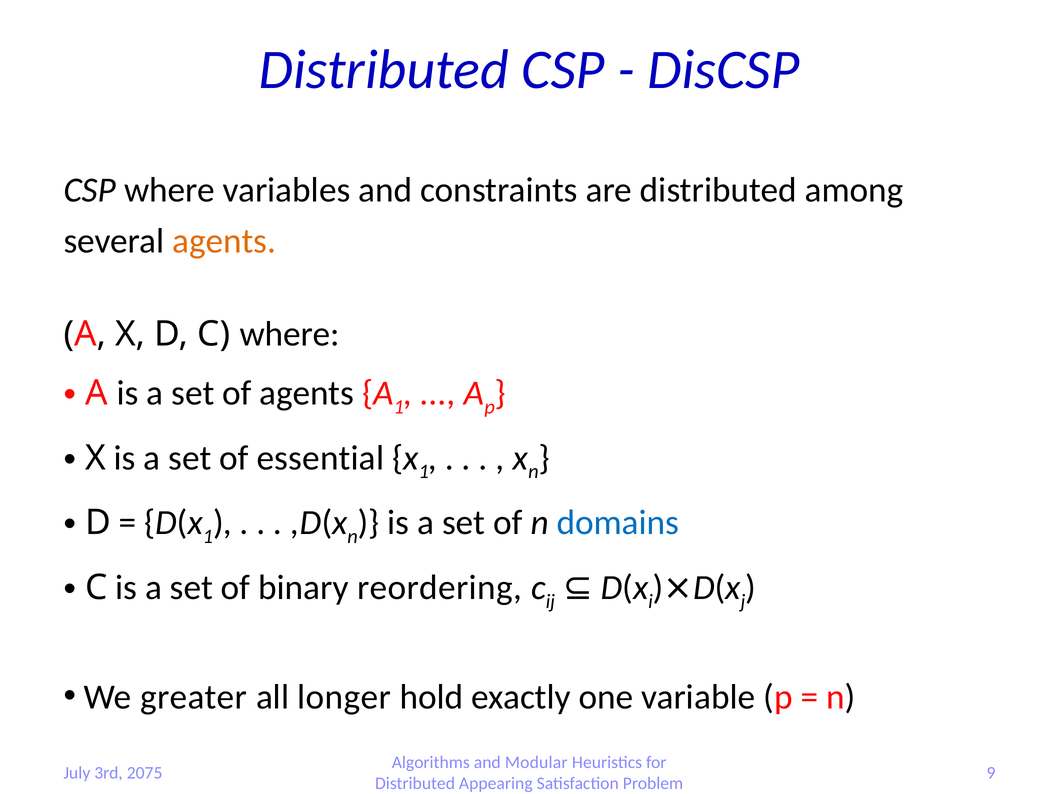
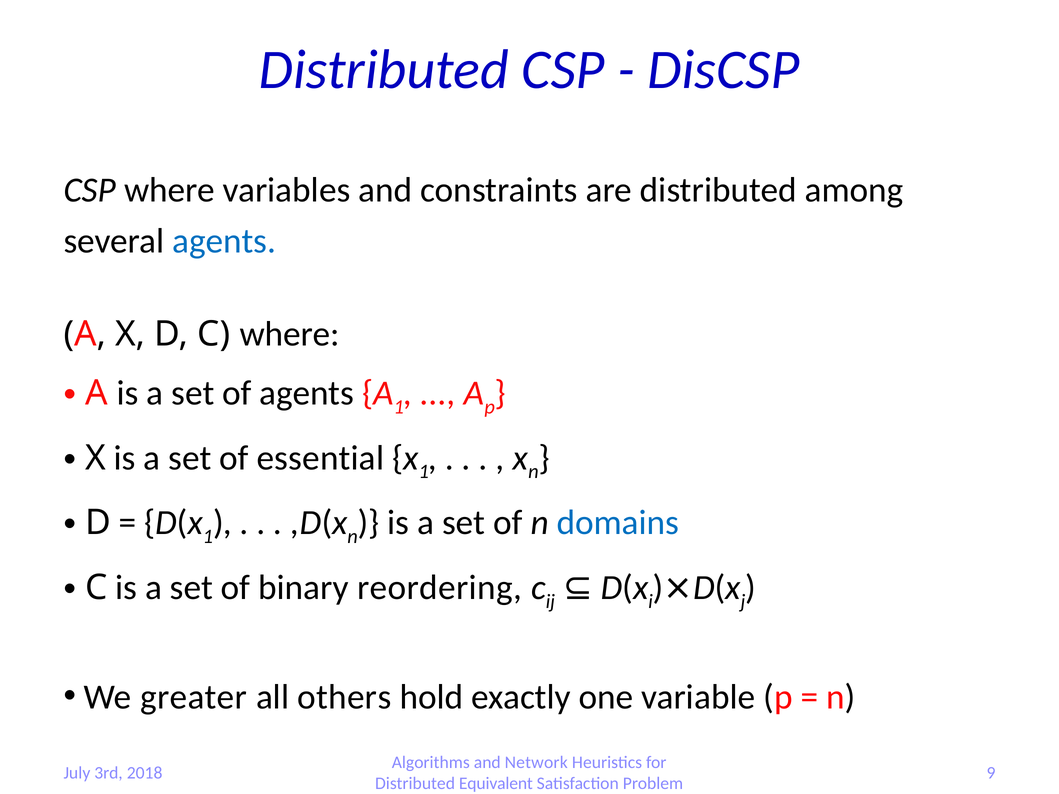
agents at (224, 241) colour: orange -> blue
longer: longer -> others
Modular: Modular -> Network
2075: 2075 -> 2018
Appearing: Appearing -> Equivalent
